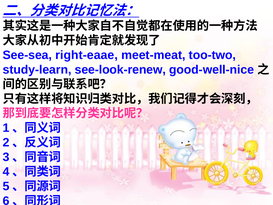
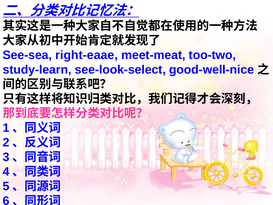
see-look-renew: see-look-renew -> see-look-select
